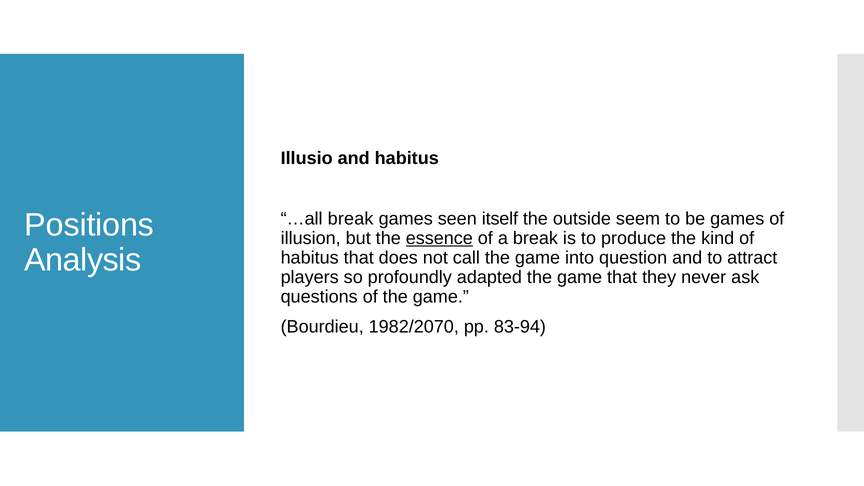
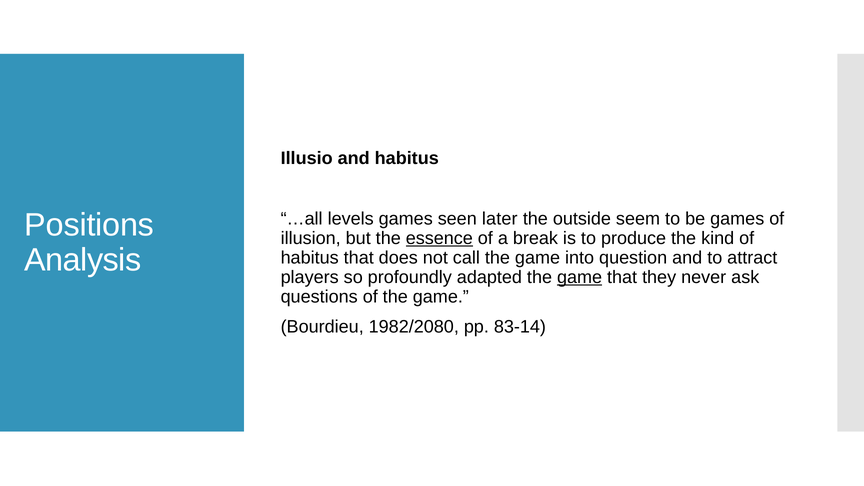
…all break: break -> levels
itself: itself -> later
game at (580, 277) underline: none -> present
1982/2070: 1982/2070 -> 1982/2080
83-94: 83-94 -> 83-14
